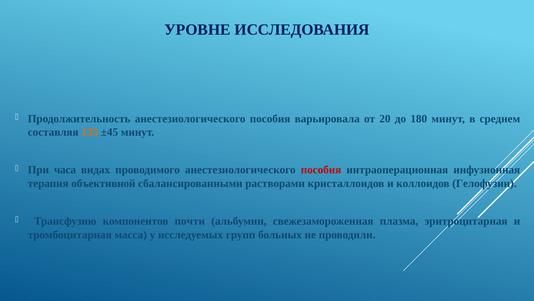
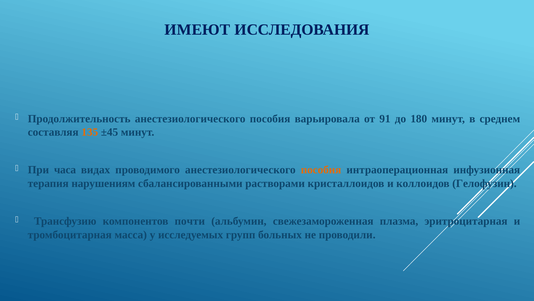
УРОВНЕ: УРОВНЕ -> ИМЕЮТ
20: 20 -> 91
пособия at (321, 170) colour: red -> orange
объективной: объективной -> нарушениям
